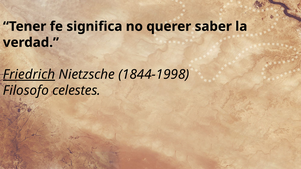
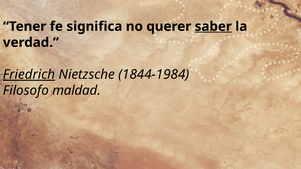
saber underline: none -> present
1844-1998: 1844-1998 -> 1844-1984
celestes: celestes -> maldad
